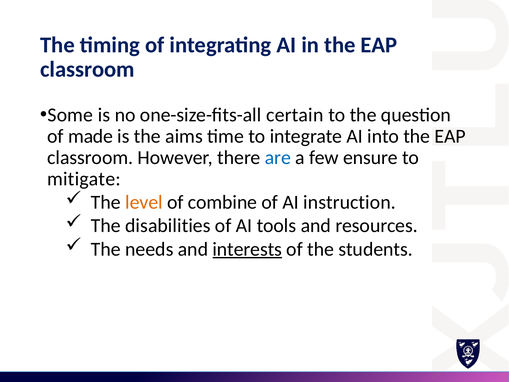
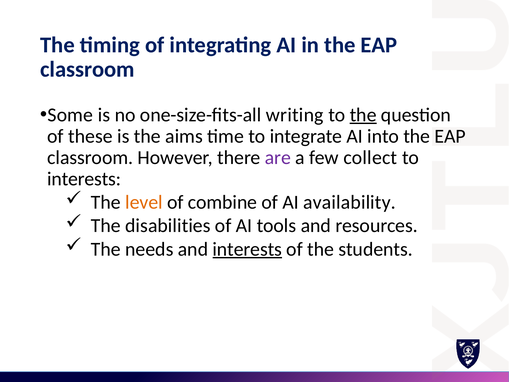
certain: certain -> writing
the at (363, 115) underline: none -> present
made: made -> these
are colour: blue -> purple
ensure: ensure -> collect
mitigate at (84, 179): mitigate -> interests
instruction: instruction -> availability
